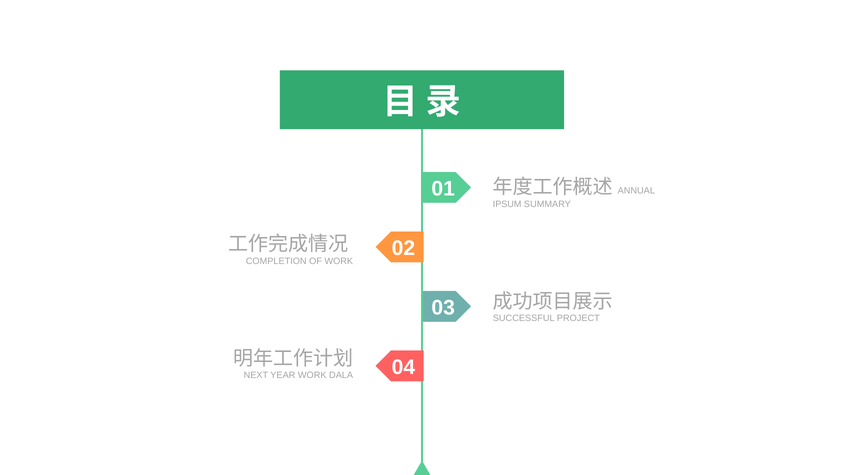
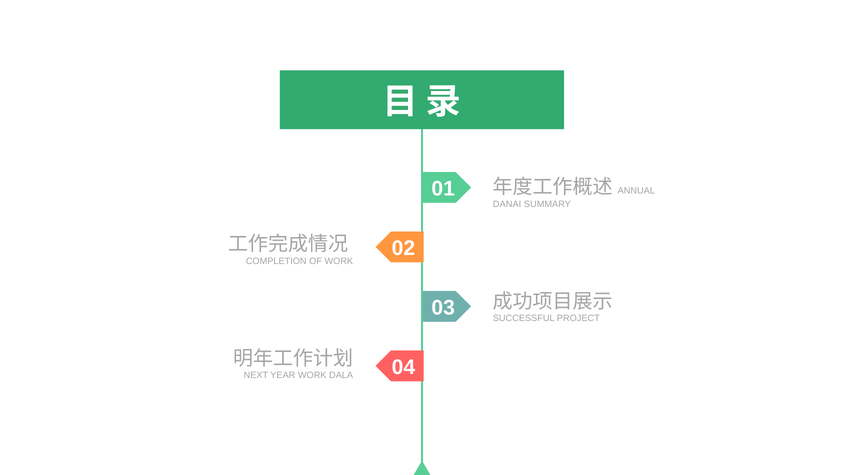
IPSUM: IPSUM -> DANAI
